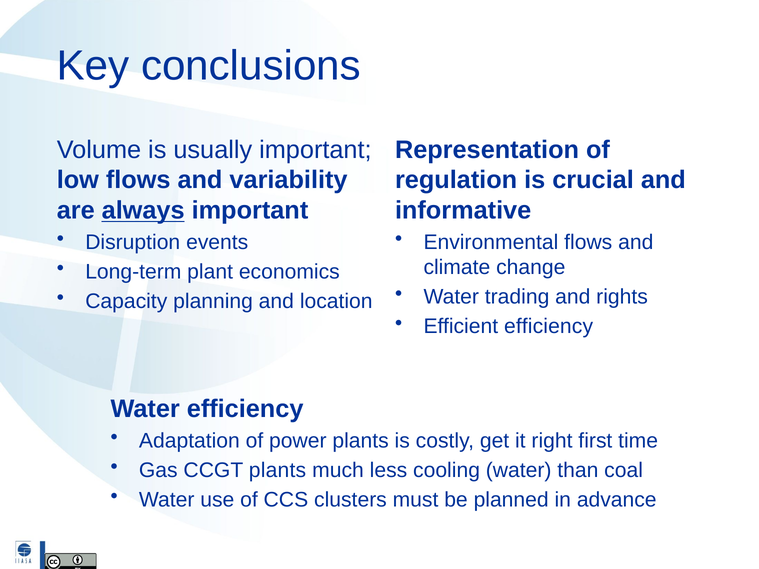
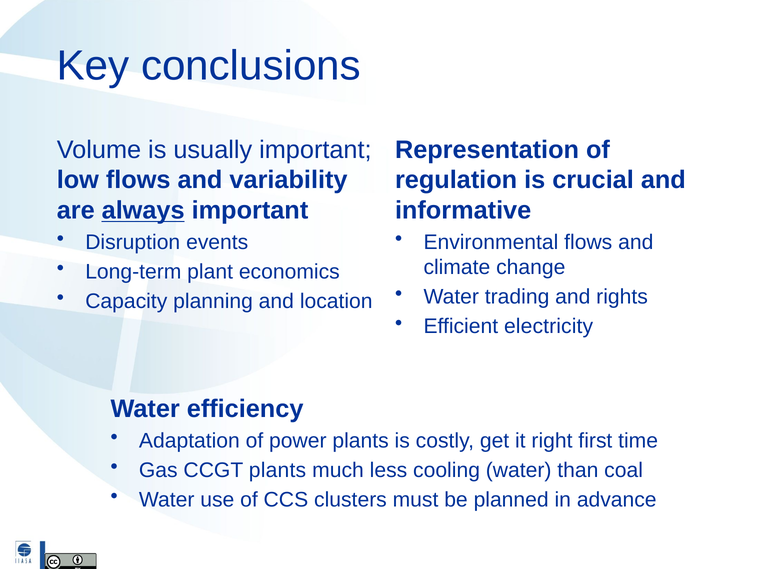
Efficient efficiency: efficiency -> electricity
